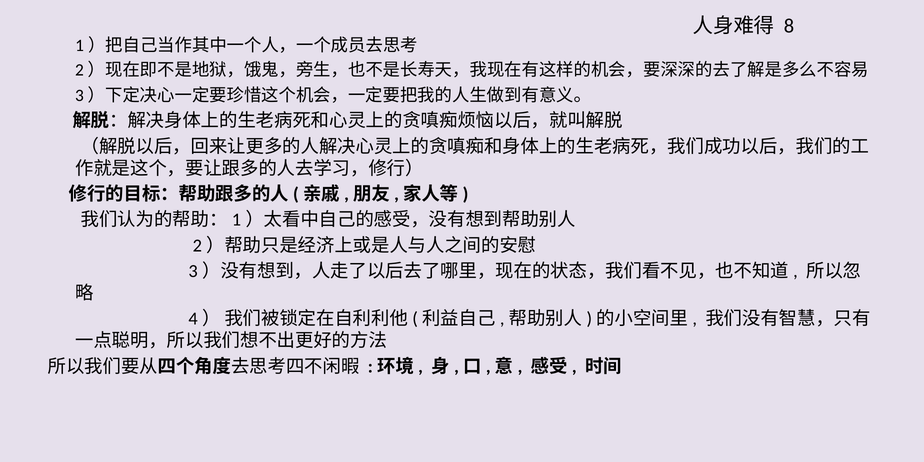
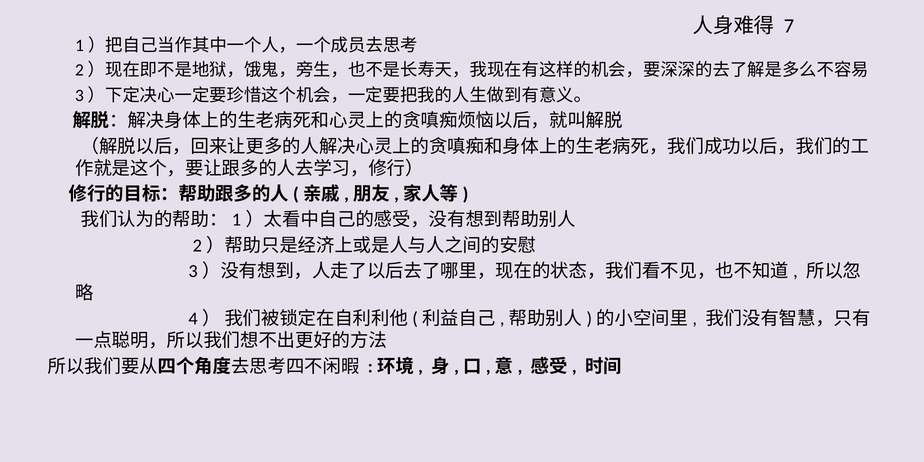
8: 8 -> 7
